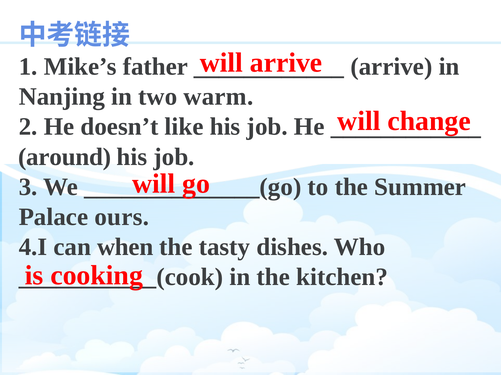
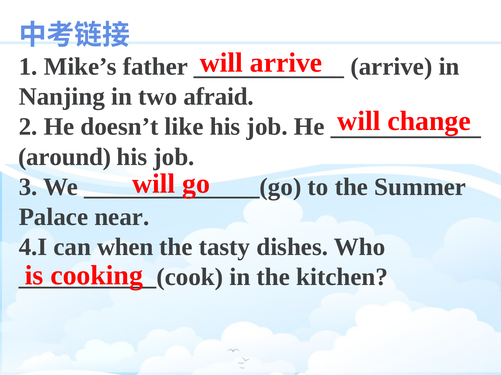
warm: warm -> afraid
ours: ours -> near
